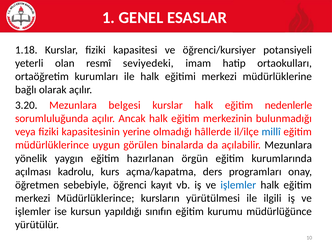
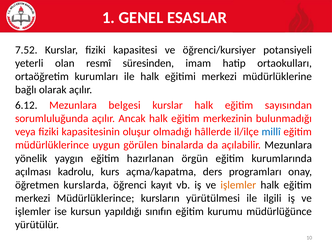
1.18: 1.18 -> 7.52
seviyedeki: seviyedeki -> süresinden
3.20: 3.20 -> 6.12
nedenlerle: nedenlerle -> sayısından
yerine: yerine -> oluşur
sebebiyle: sebebiyle -> kurslarda
işlemler at (238, 185) colour: blue -> orange
